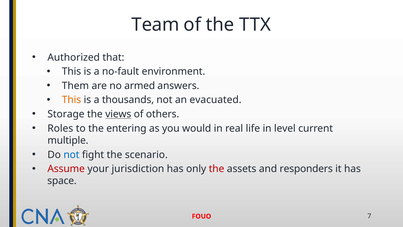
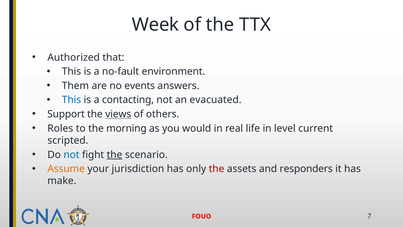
Team: Team -> Week
armed: armed -> events
This at (71, 100) colour: orange -> blue
thousands: thousands -> contacting
Storage: Storage -> Support
entering: entering -> morning
multiple: multiple -> scripted
the at (115, 154) underline: none -> present
Assume colour: red -> orange
space: space -> make
